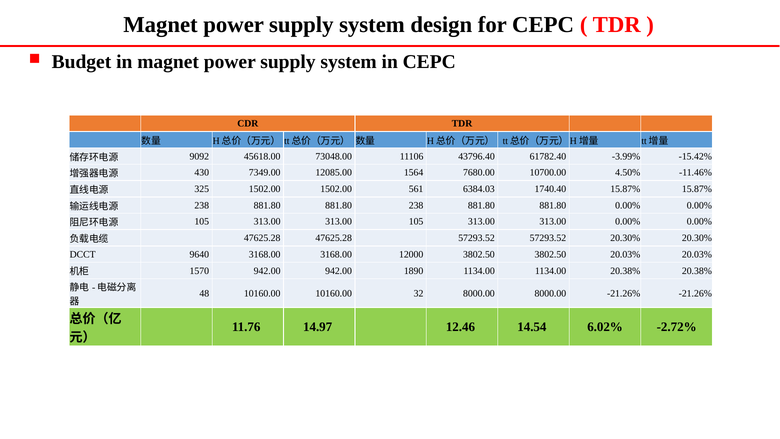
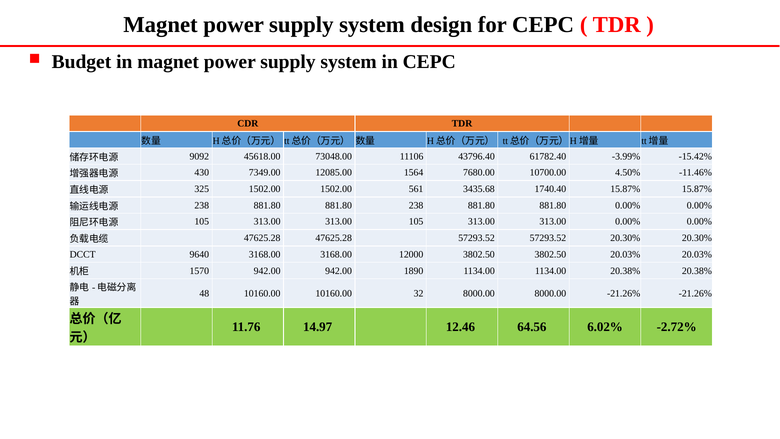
6384.03: 6384.03 -> 3435.68
14.54: 14.54 -> 64.56
